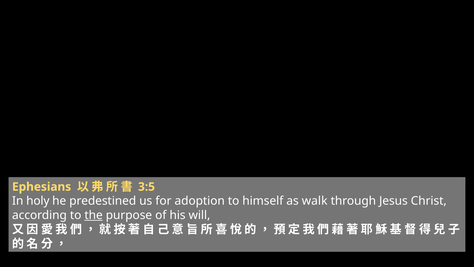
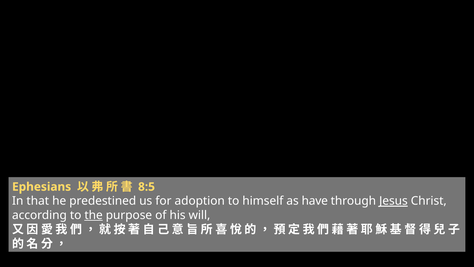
3:5: 3:5 -> 8:5
holy: holy -> that
walk: walk -> have
Jesus underline: none -> present
